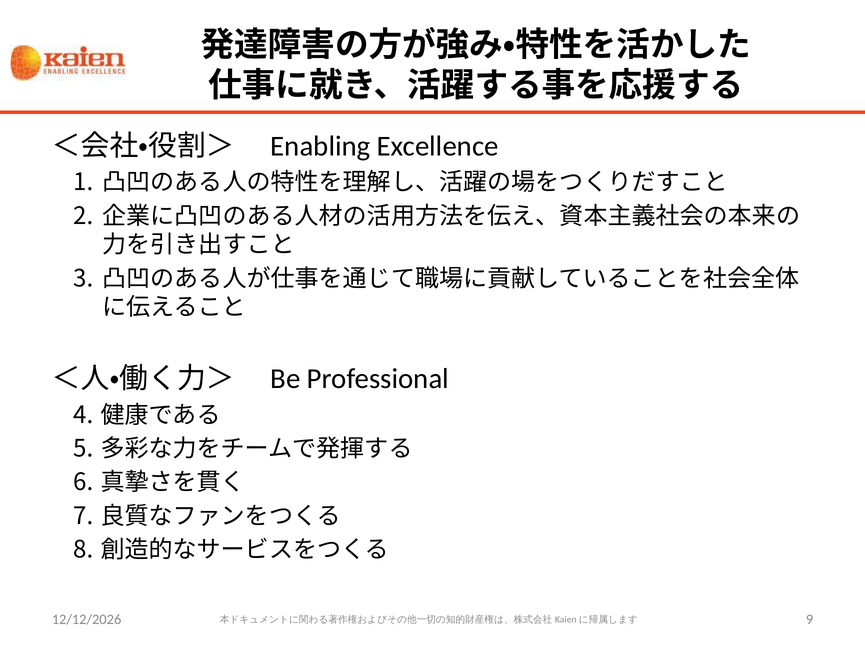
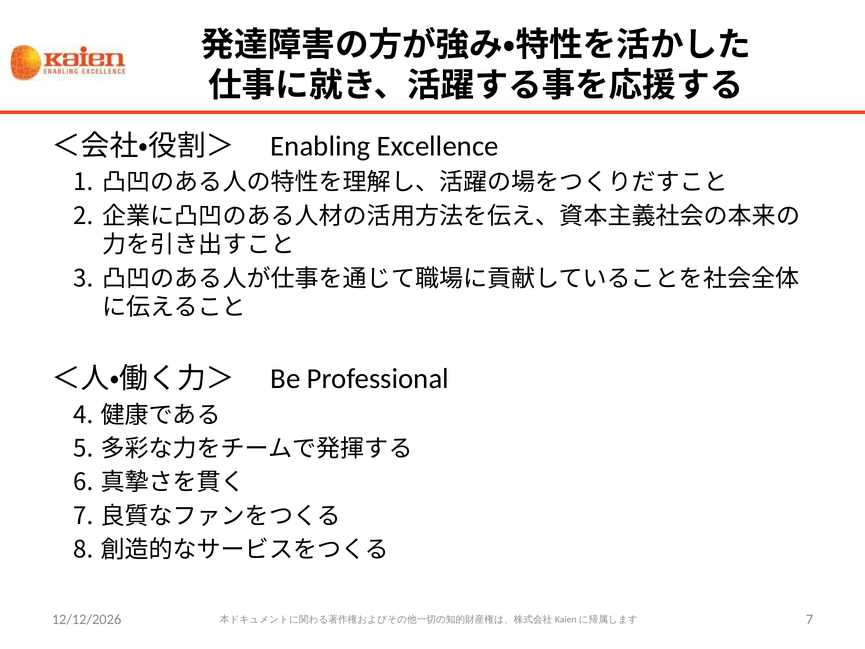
9 at (810, 619): 9 -> 7
